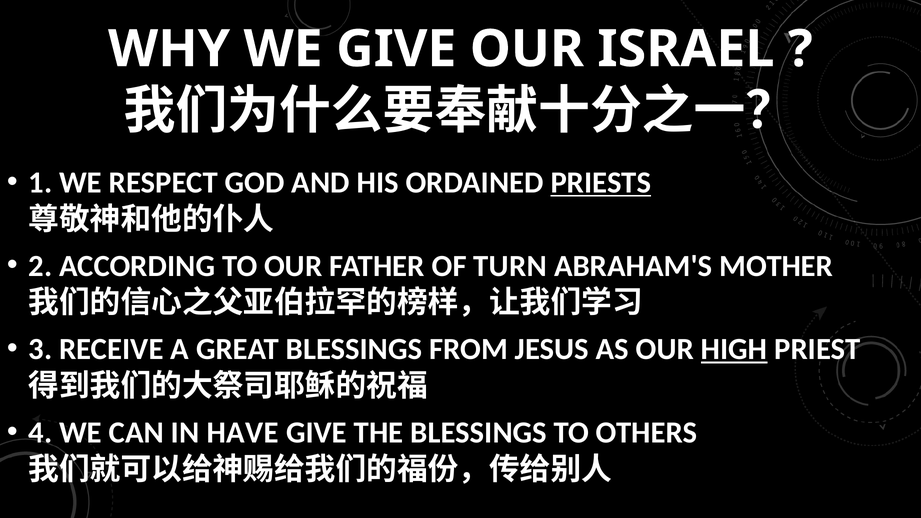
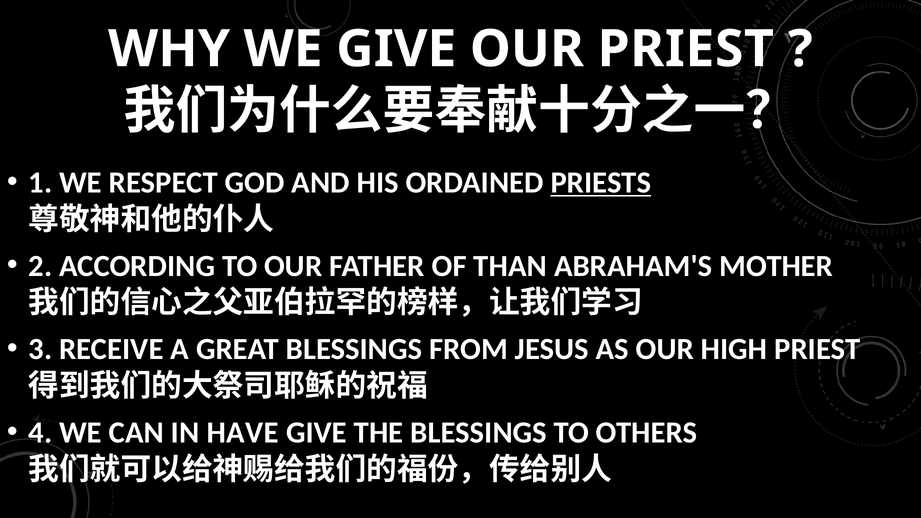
OUR ISRAEL: ISRAEL -> PRIEST
TURN: TURN -> THAN
HIGH underline: present -> none
